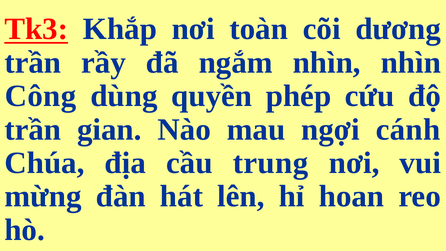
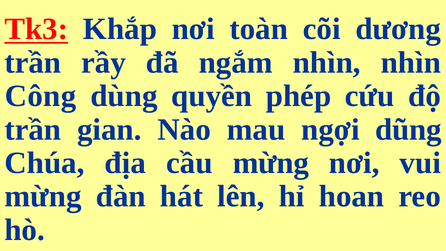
cánh: cánh -> dũng
cầu trung: trung -> mừng
